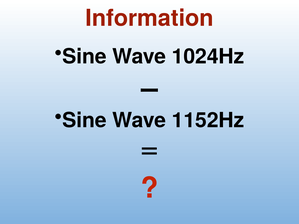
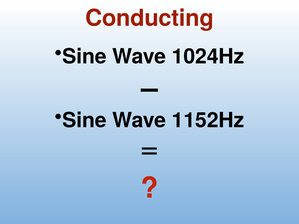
Information: Information -> Conducting
